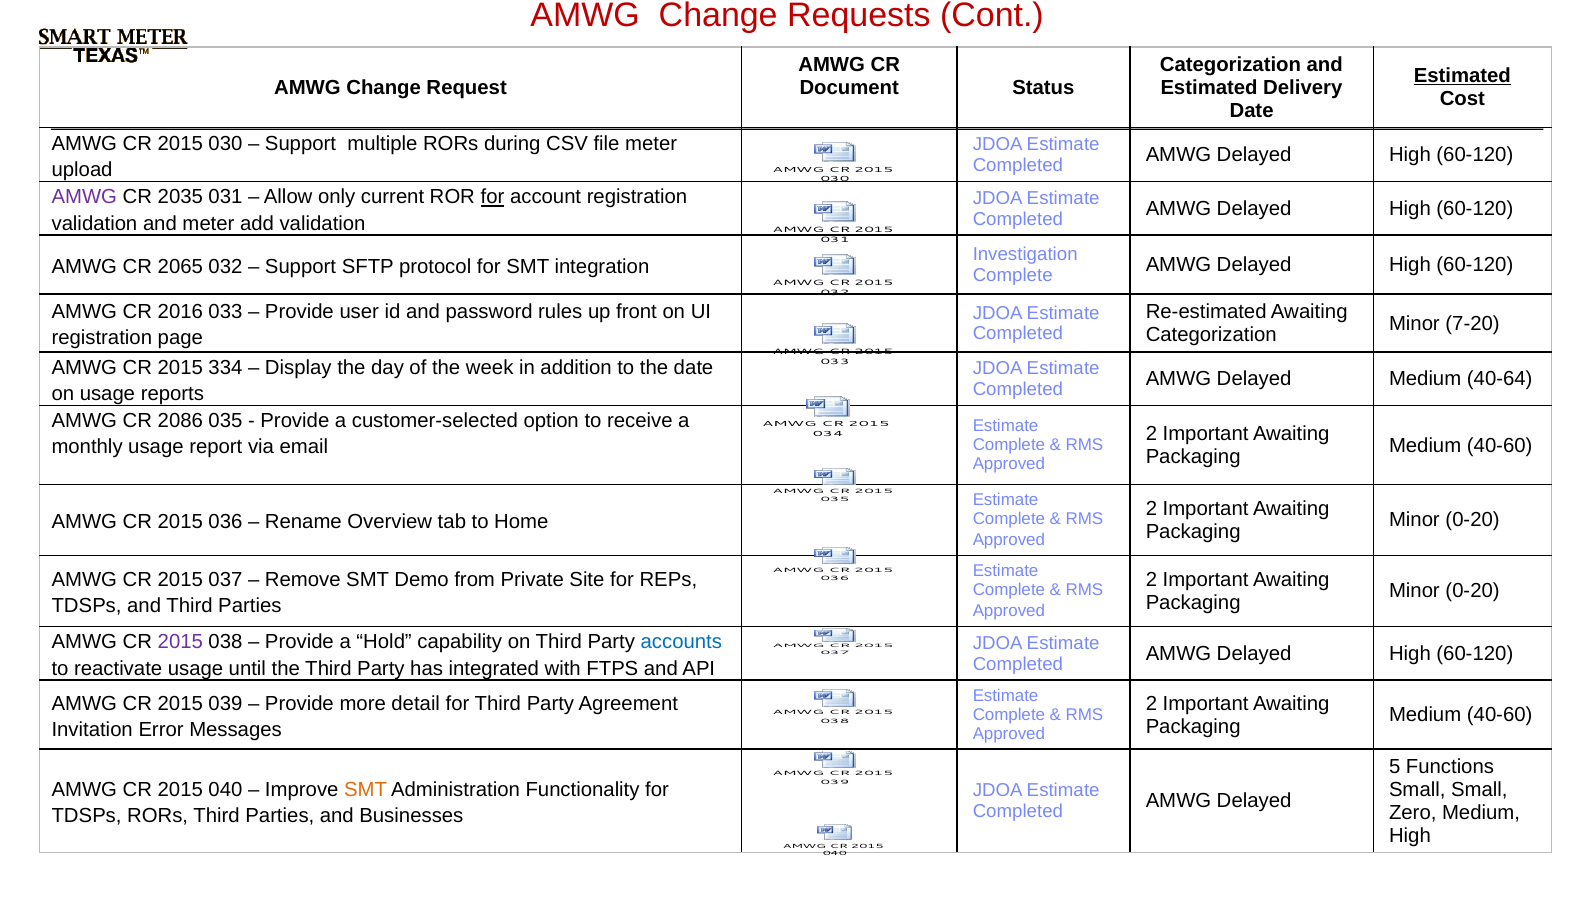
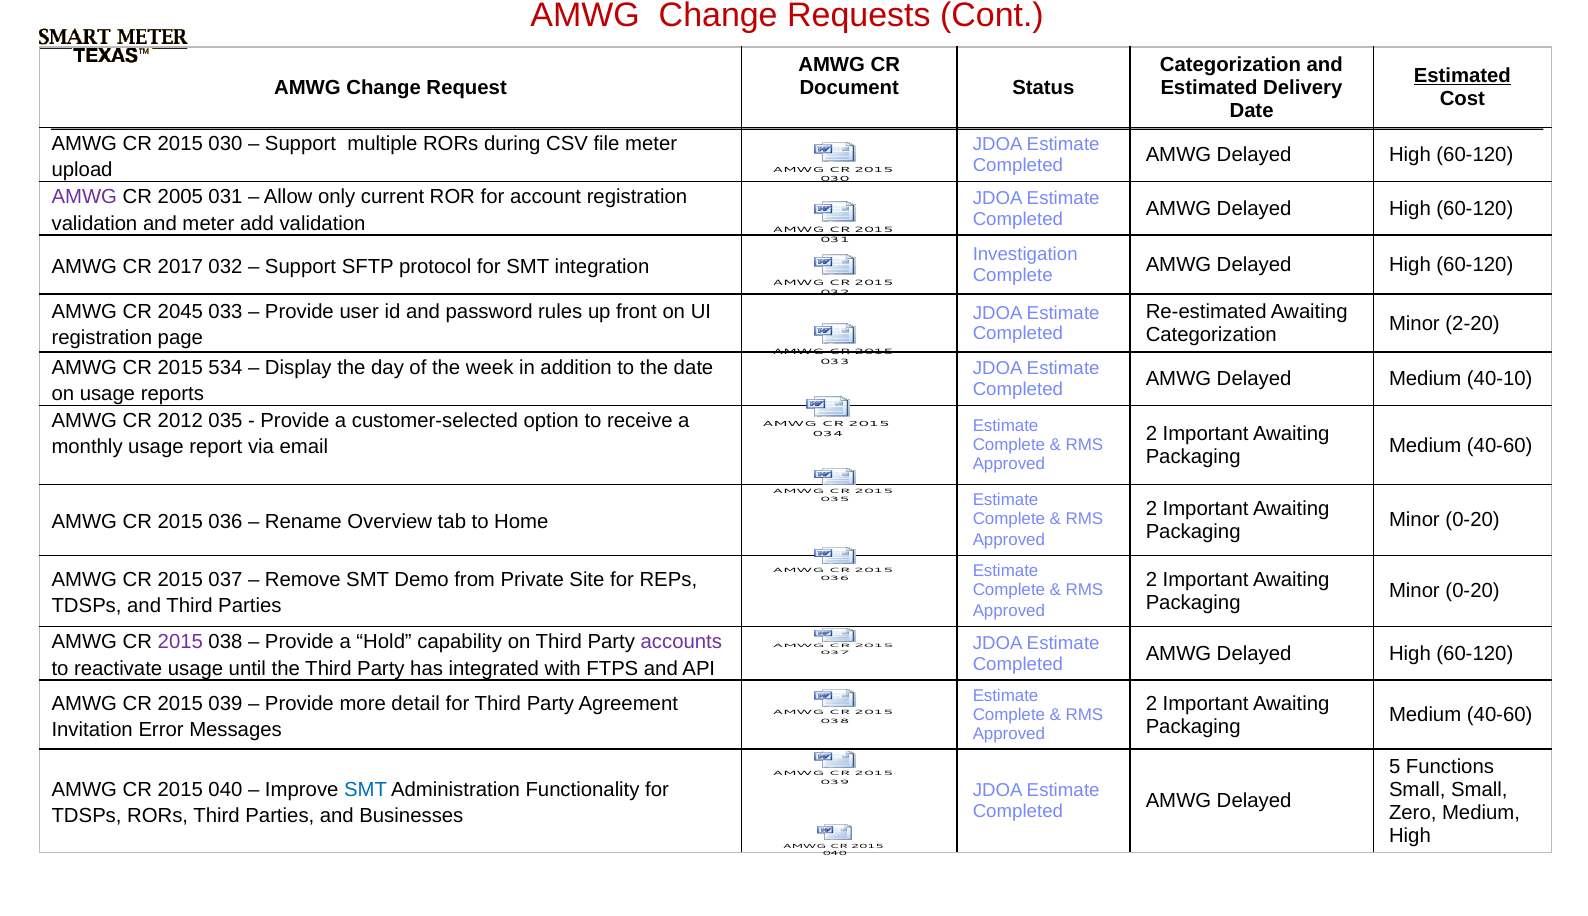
2035: 2035 -> 2005
for at (492, 197) underline: present -> none
2065: 2065 -> 2017
2016: 2016 -> 2045
7-20: 7-20 -> 2-20
334: 334 -> 534
40-64: 40-64 -> 40-10
2086: 2086 -> 2012
accounts colour: blue -> purple
SMT at (365, 790) colour: orange -> blue
